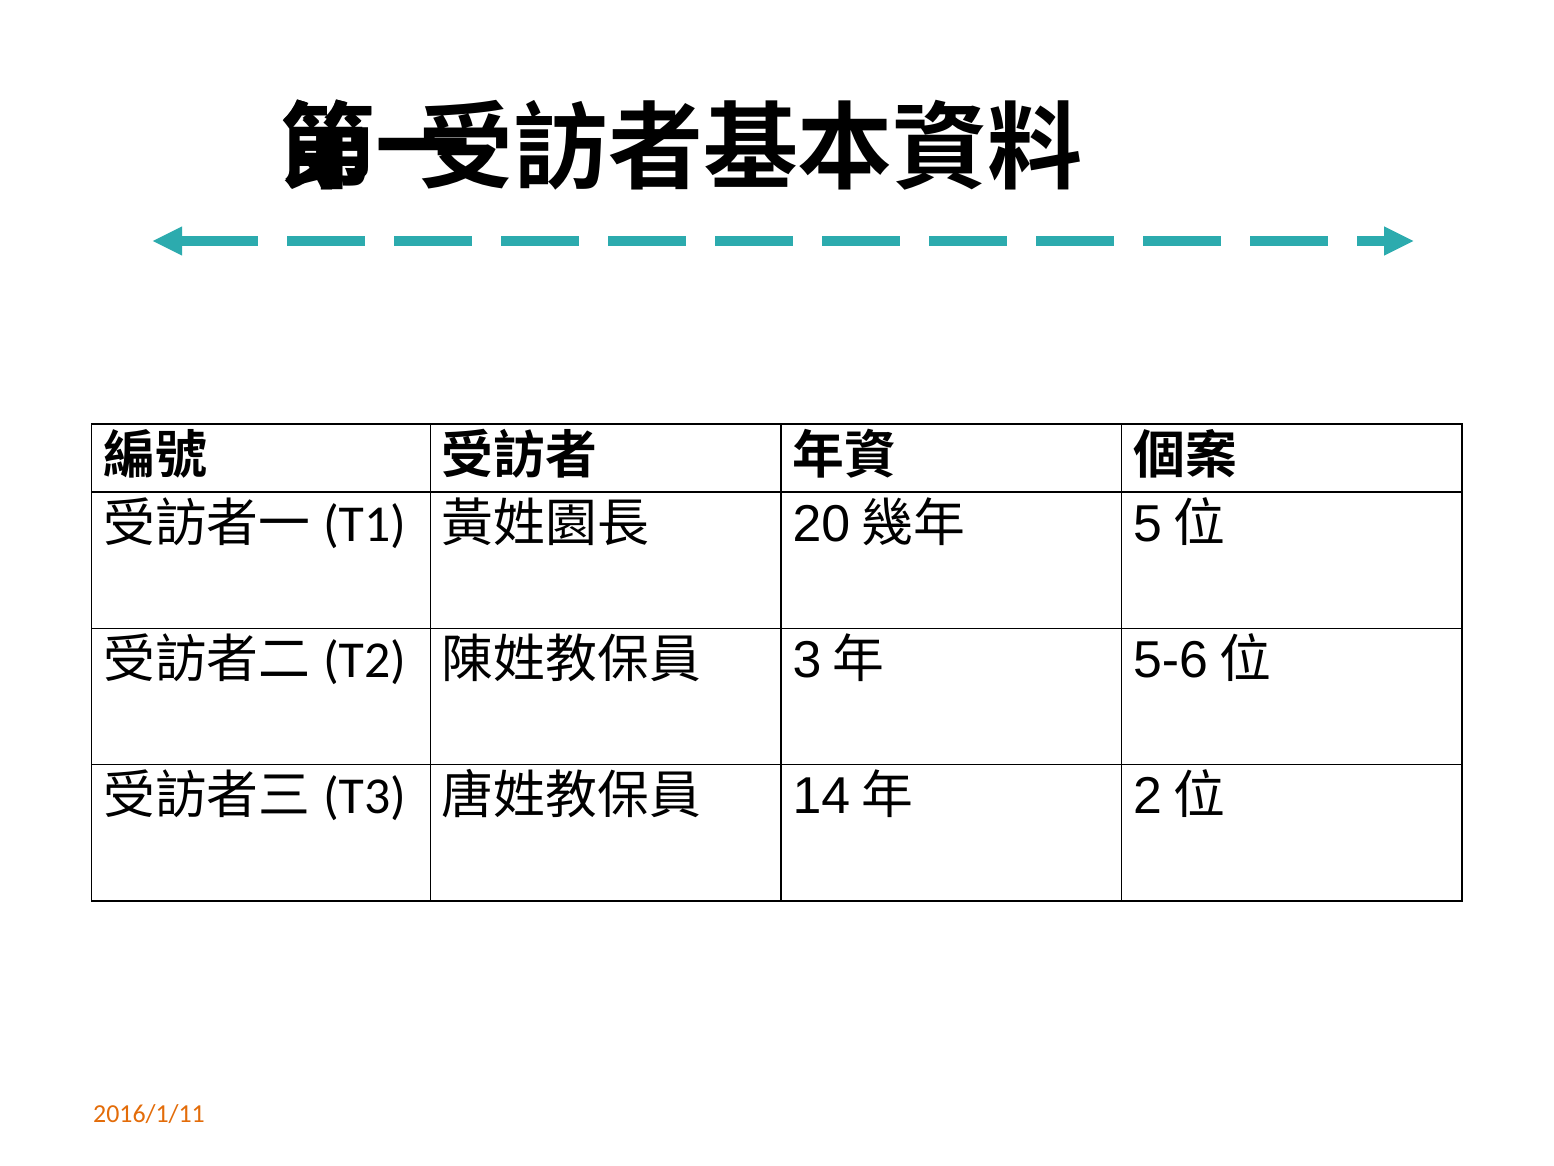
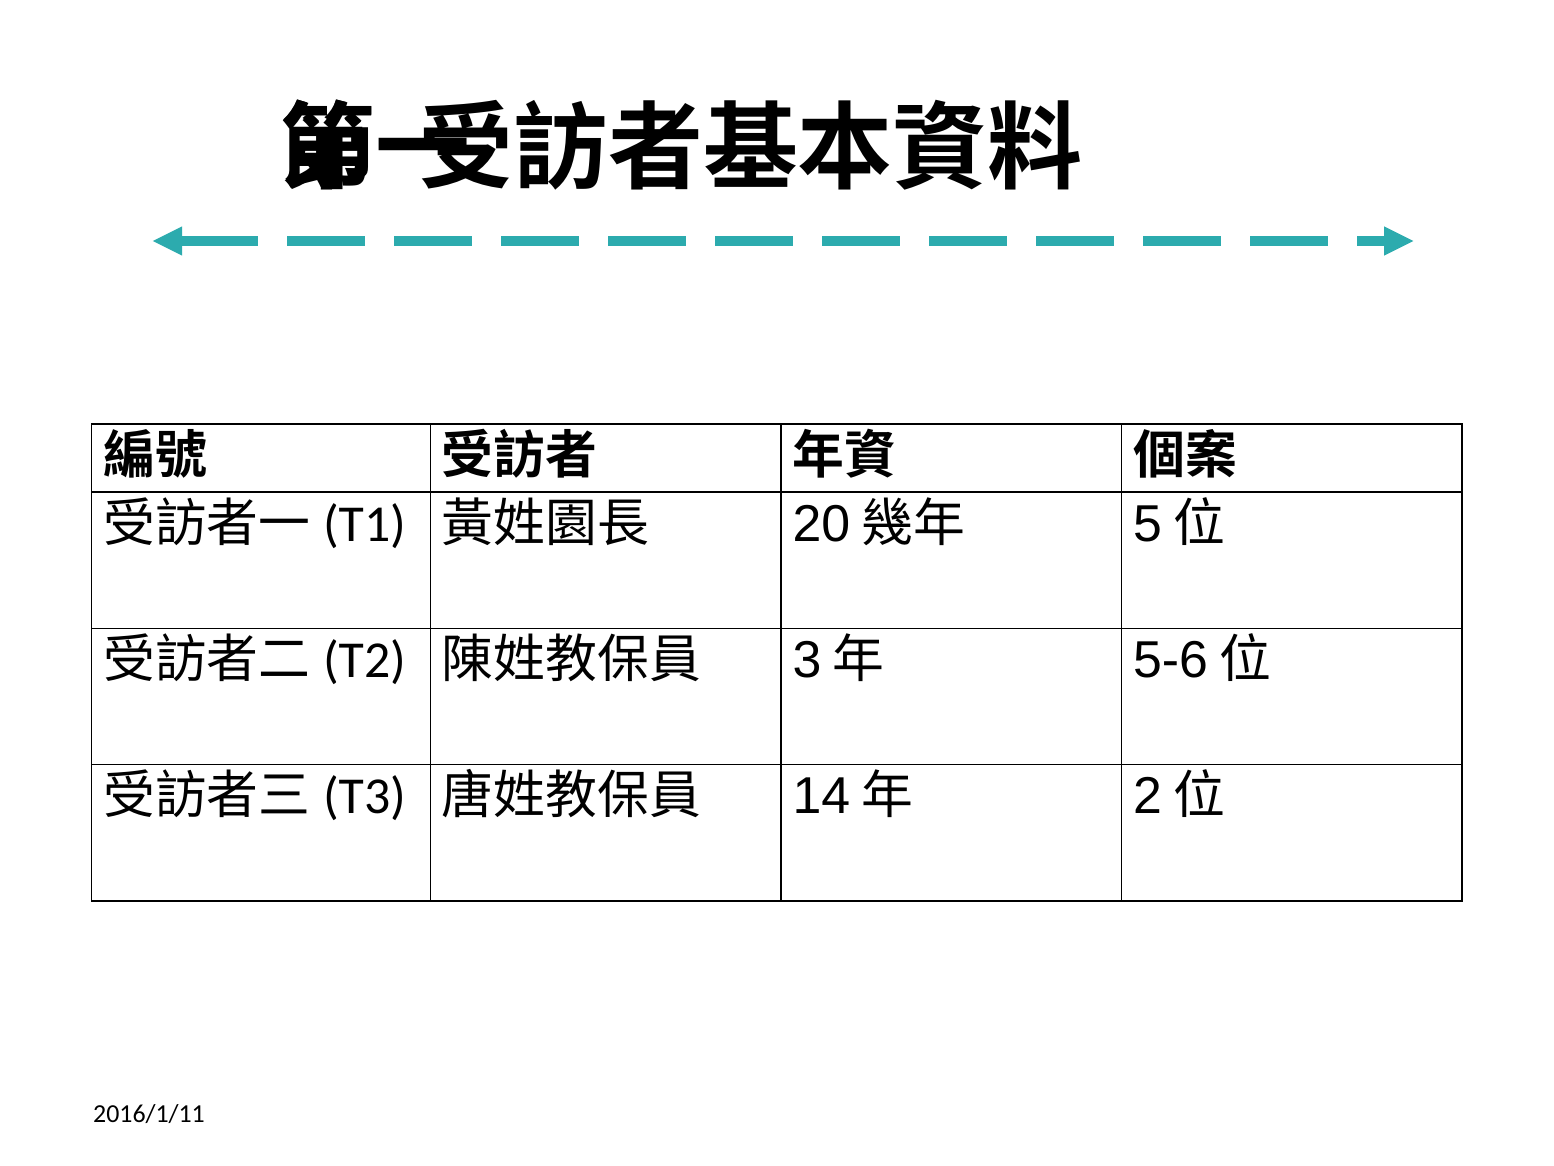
2016/1/11 colour: orange -> black
